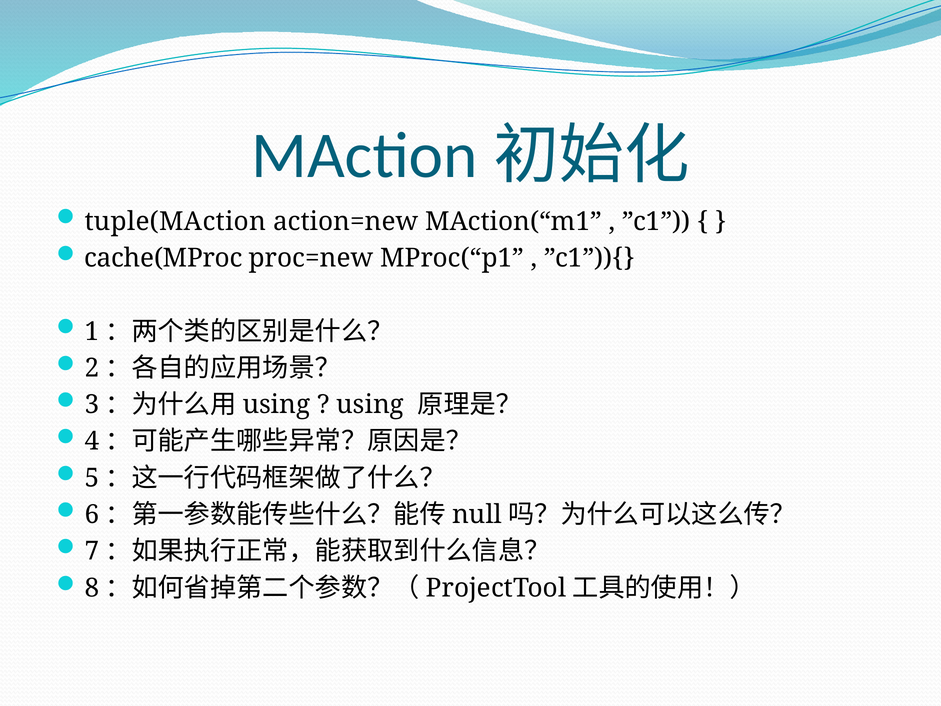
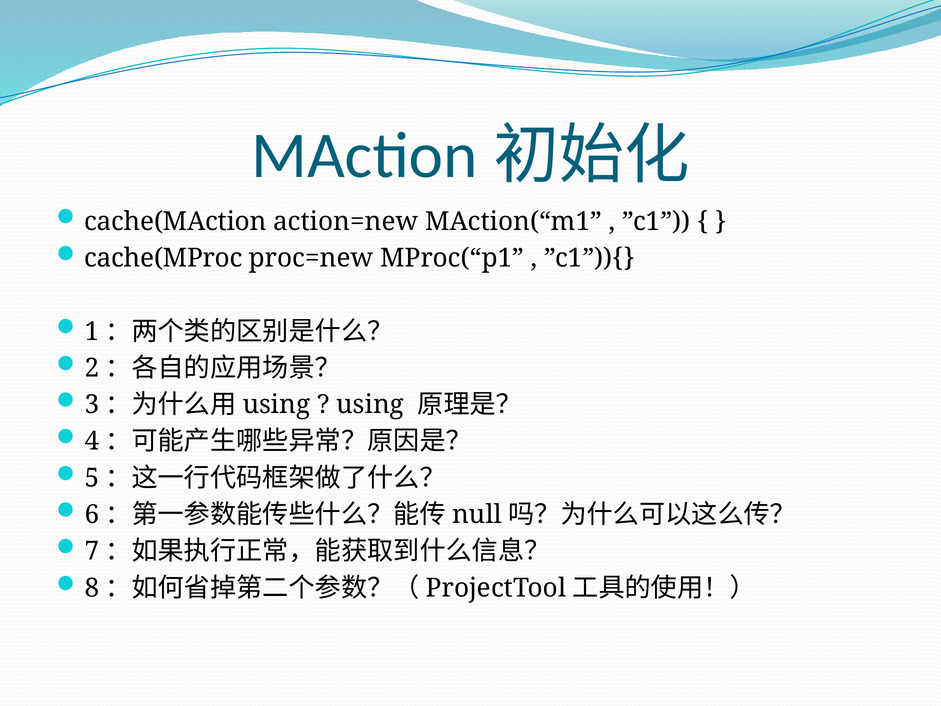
tuple(MAction: tuple(MAction -> cache(MAction
